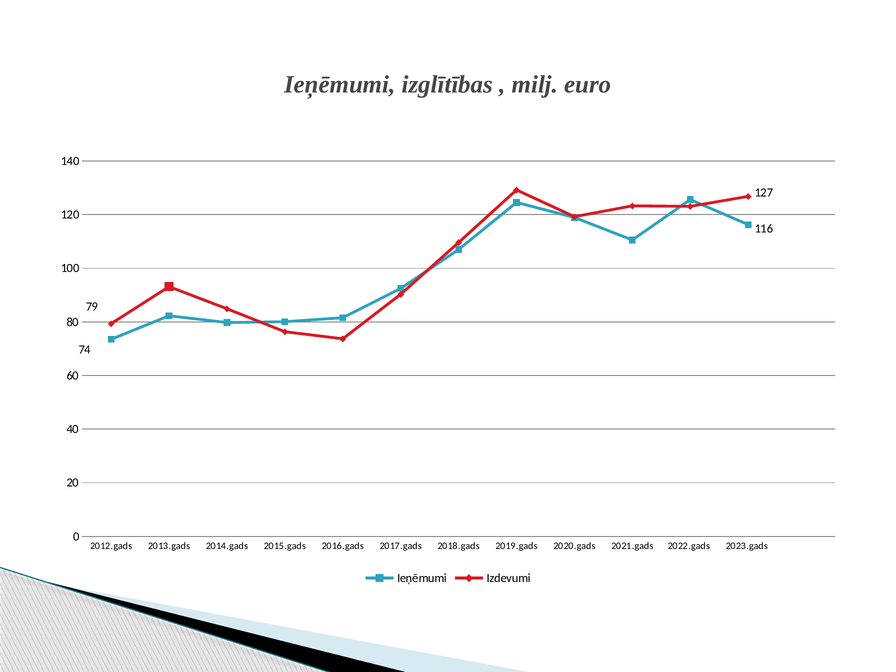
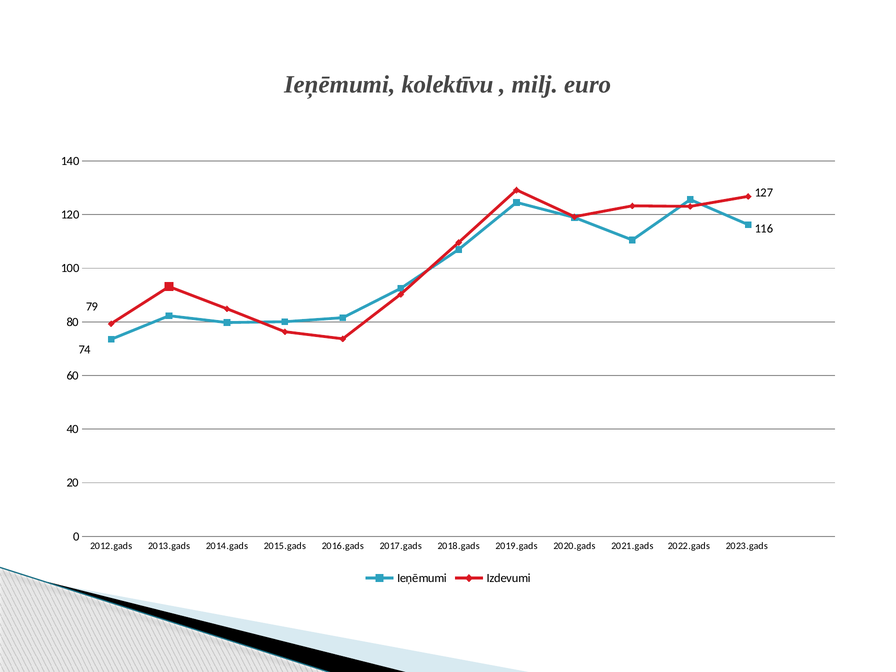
izglītības: izglītības -> kolektīvu
